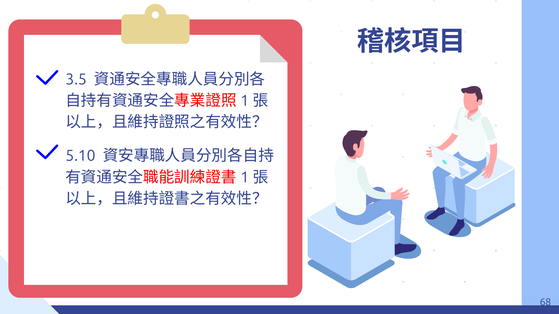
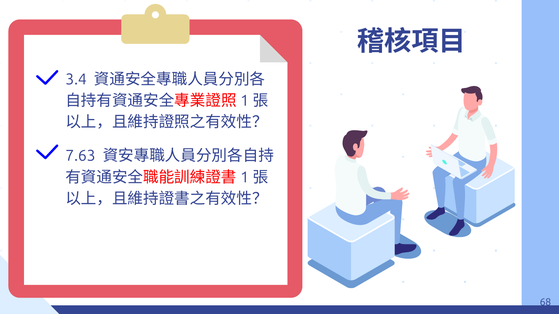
3.5: 3.5 -> 3.4
5.10: 5.10 -> 7.63
